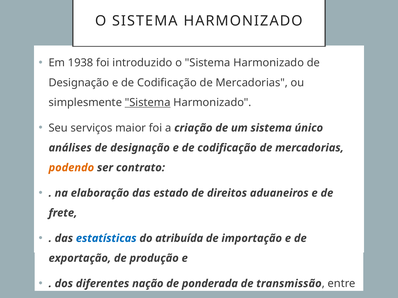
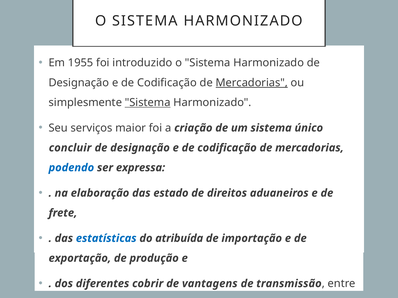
1938: 1938 -> 1955
Mercadorias at (252, 83) underline: none -> present
análises: análises -> concluir
podendo colour: orange -> blue
contrato: contrato -> expressa
nação: nação -> cobrir
ponderada: ponderada -> vantagens
